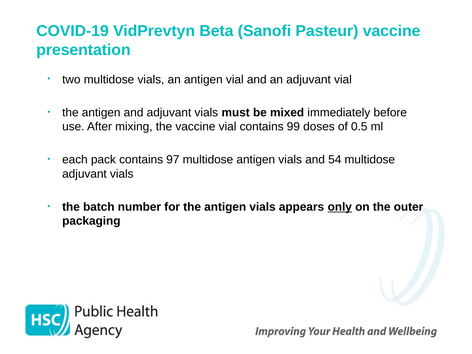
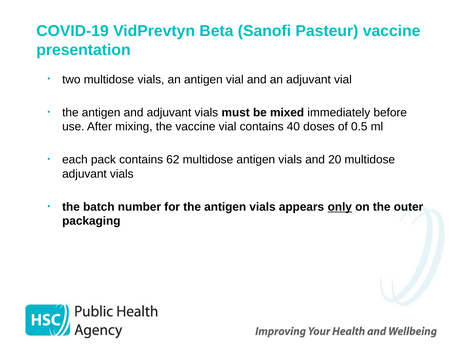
99: 99 -> 40
97: 97 -> 62
54: 54 -> 20
